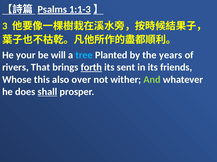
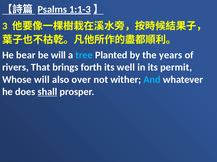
your: your -> bear
forth underline: present -> none
sent: sent -> well
friends: friends -> permit
Whose this: this -> will
And colour: light green -> light blue
